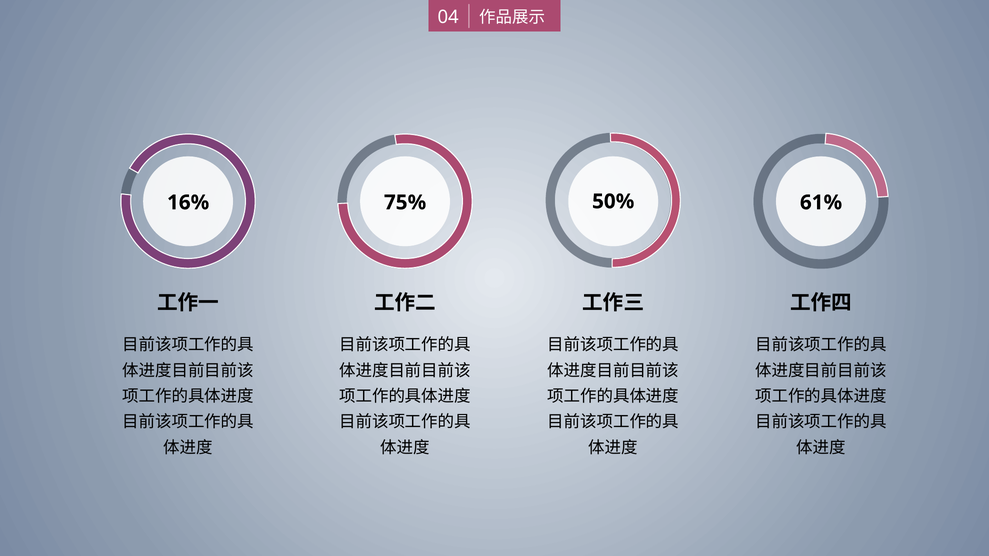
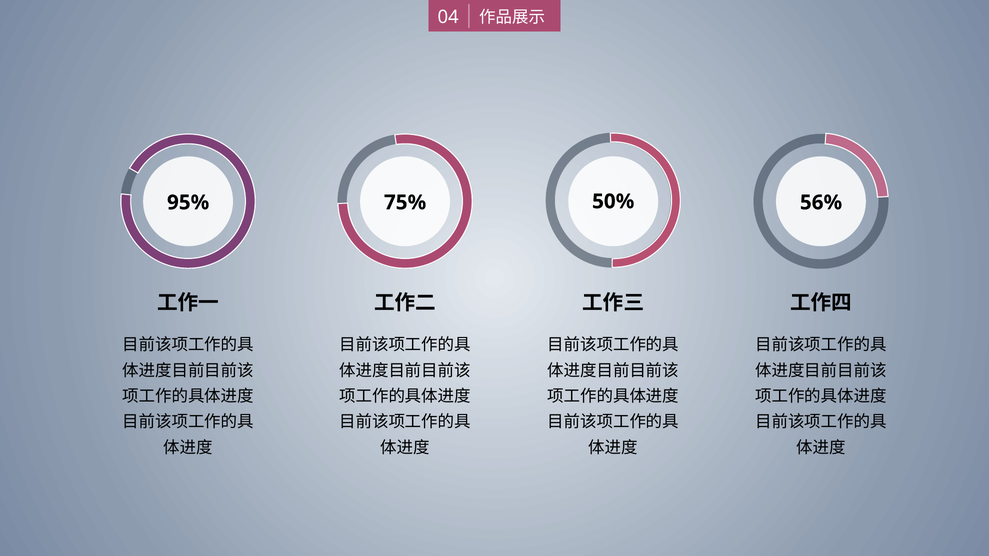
16%: 16% -> 95%
61%: 61% -> 56%
